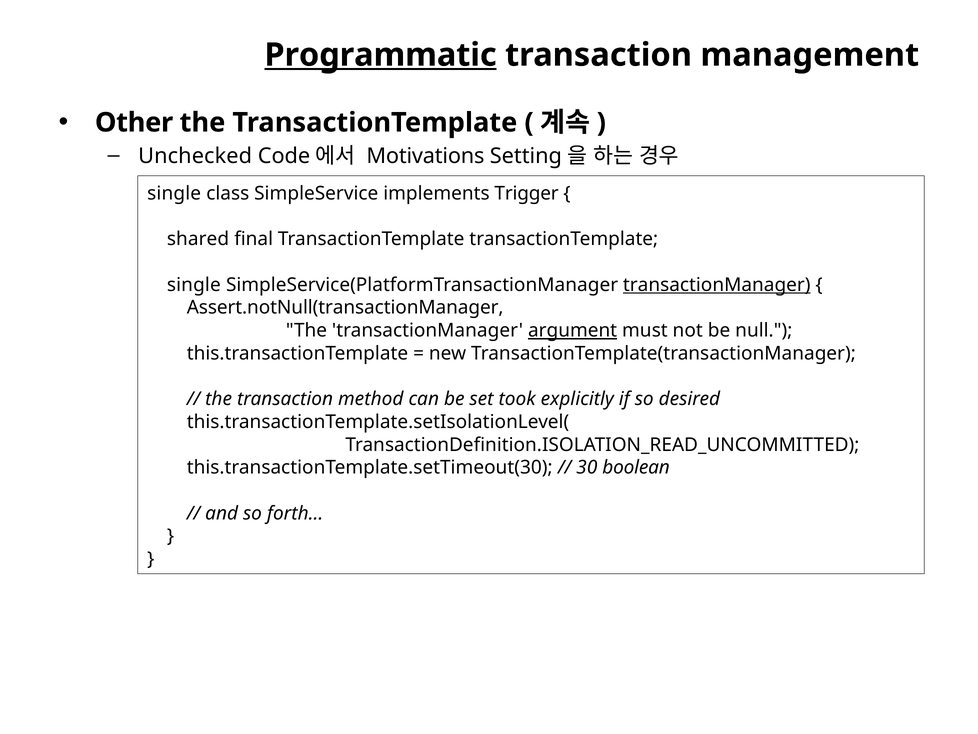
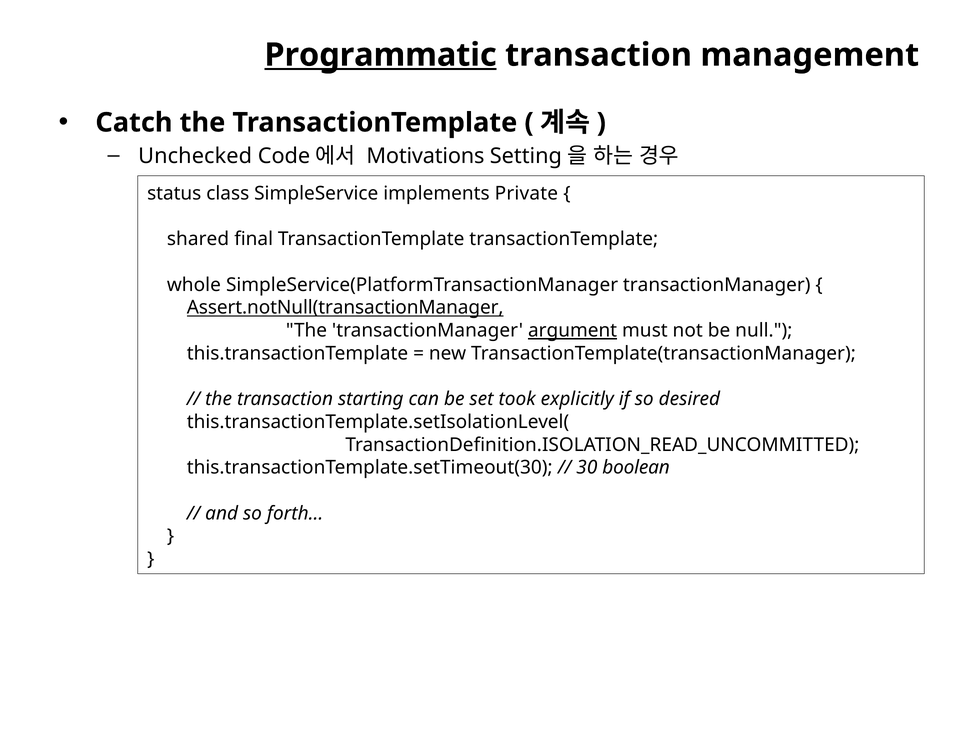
Other: Other -> Catch
single at (174, 193): single -> status
Trigger: Trigger -> Private
single at (194, 285): single -> whole
transactionManager at (717, 285) underline: present -> none
Assert.notNull(transactionManager underline: none -> present
method: method -> starting
